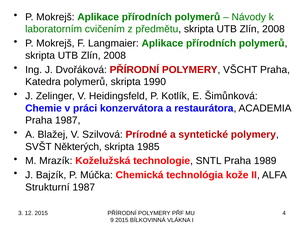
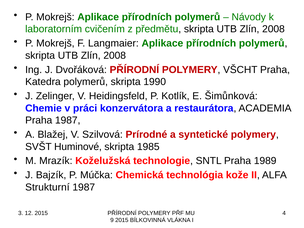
Některých: Některých -> Huminové
